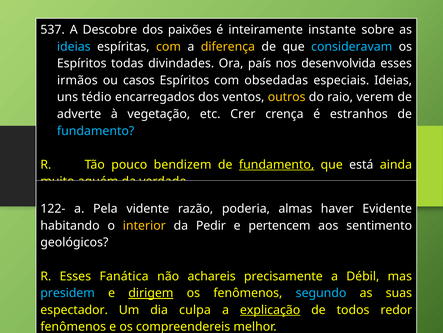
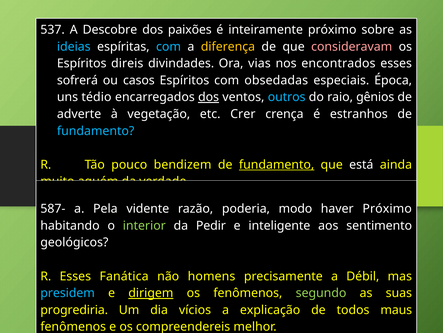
inteiramente instante: instante -> próximo
com at (169, 46) colour: yellow -> light blue
consideravam colour: light blue -> pink
todas: todas -> direis
país: país -> vias
desenvolvida: desenvolvida -> encontrados
irmãos: irmãos -> sofrerá
especiais Ideias: Ideias -> Época
dos at (209, 97) underline: none -> present
outros colour: yellow -> light blue
verem: verem -> gênios
122-: 122- -> 587-
almas: almas -> modo
haver Evidente: Evidente -> Próximo
interior colour: yellow -> light green
pertencem: pertencem -> inteligente
achareis: achareis -> homens
segundo colour: light blue -> light green
espectador: espectador -> progrediria
culpa: culpa -> vícios
explicação underline: present -> none
redor: redor -> maus
